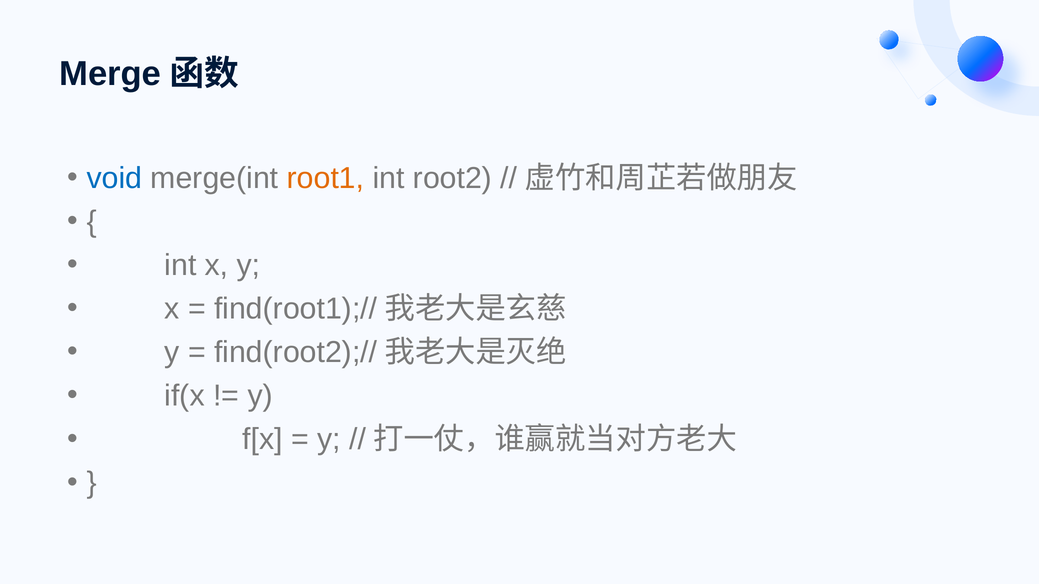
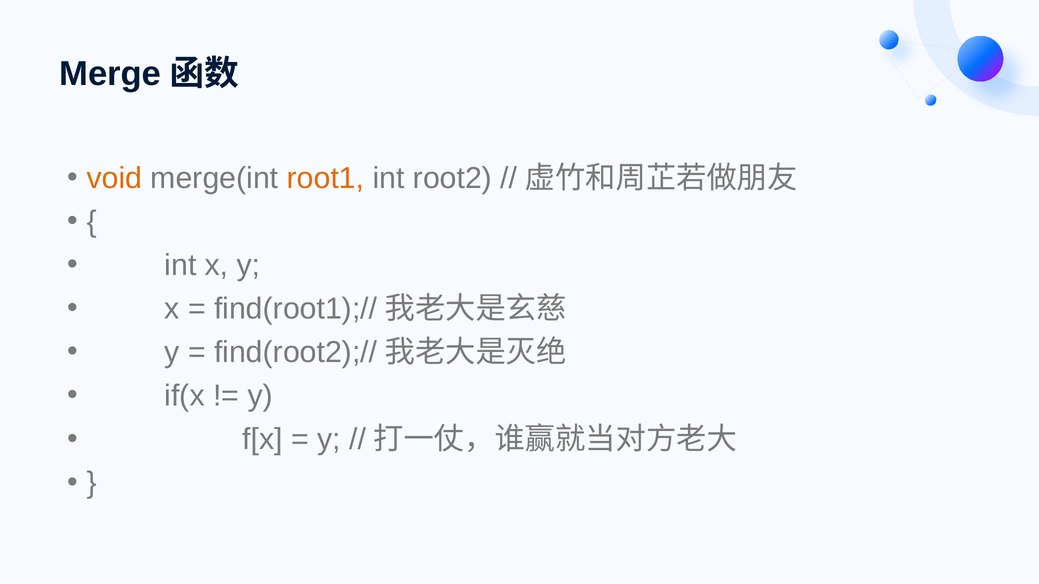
void colour: blue -> orange
